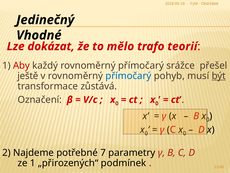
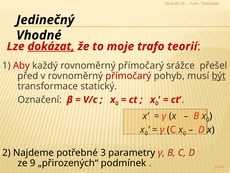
dokázat underline: none -> present
mělo: mělo -> moje
ještě: ještě -> před
přímočarý at (128, 76) colour: blue -> red
zůstává: zůstává -> statický
7: 7 -> 3
ze 1: 1 -> 9
